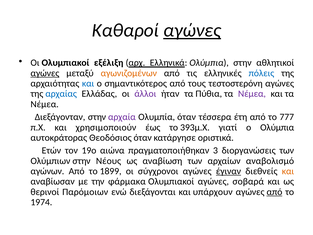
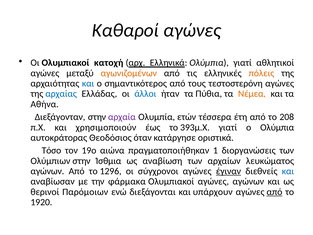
αγώνες at (192, 30) underline: present -> none
εξέλιξη: εξέλιξη -> κατοχή
Ολύμπια στην: στην -> γιατί
αγώνες at (45, 73) underline: present -> none
πόλεις colour: blue -> orange
άλλοι colour: purple -> blue
Νέμεα at (252, 94) colour: purple -> orange
Νέμεα at (45, 104): Νέμεα -> Αθήνα
Ολυμπία όταν: όταν -> ετών
777: 777 -> 208
Ετών: Ετών -> Τόσο
3: 3 -> 1
Νέους: Νέους -> Ίσθμια
αναβολισµό: αναβολισµό -> λευκώµατος
1899: 1899 -> 1296
και at (288, 171) colour: orange -> blue
αγώνες σοβαρά: σοβαρά -> αγώνων
1974: 1974 -> 1920
